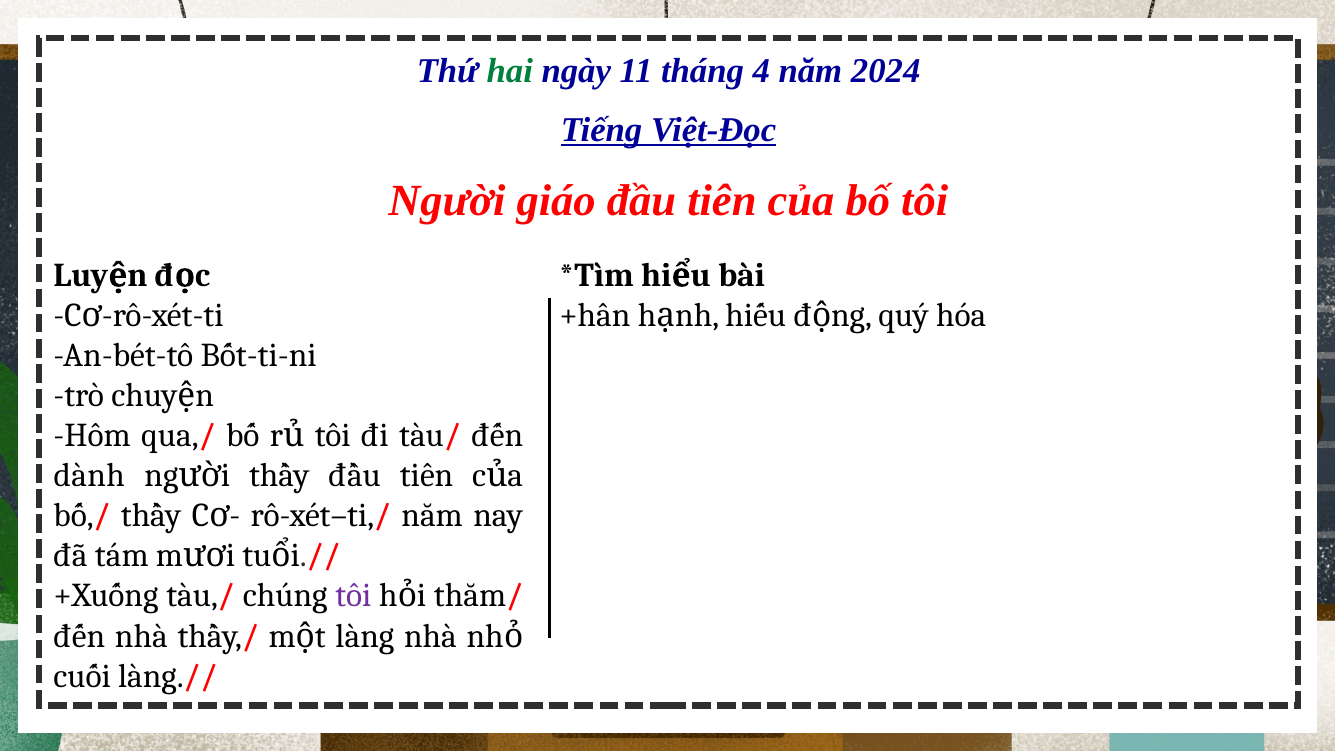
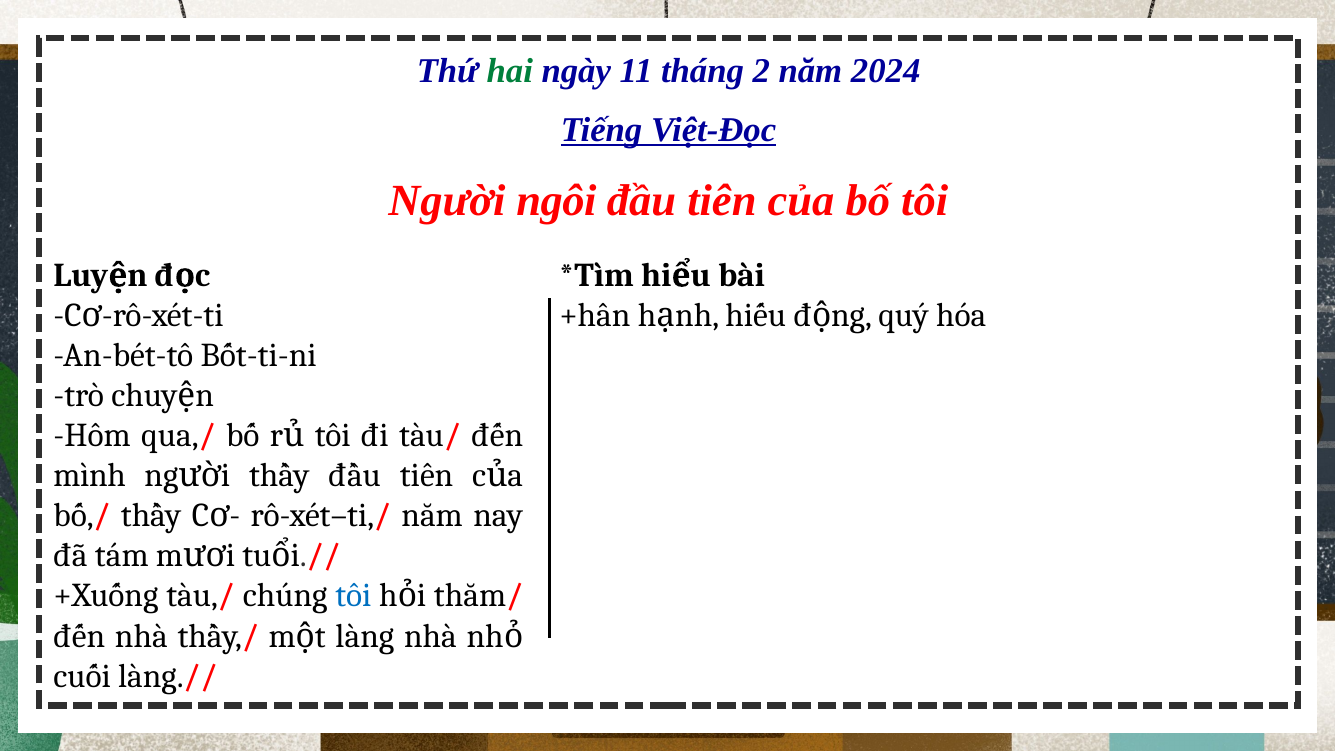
4: 4 -> 2
giáo: giáo -> ngôi
dành: dành -> mình
tôi at (353, 596) colour: purple -> blue
